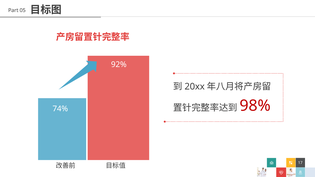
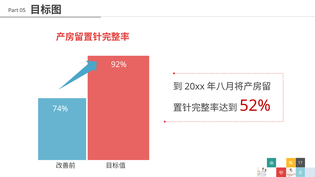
98%: 98% -> 52%
